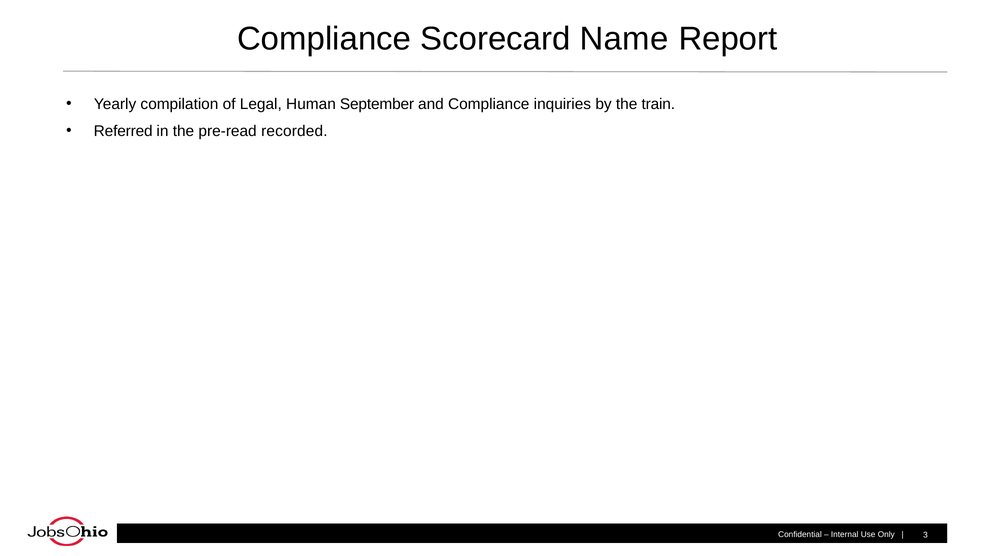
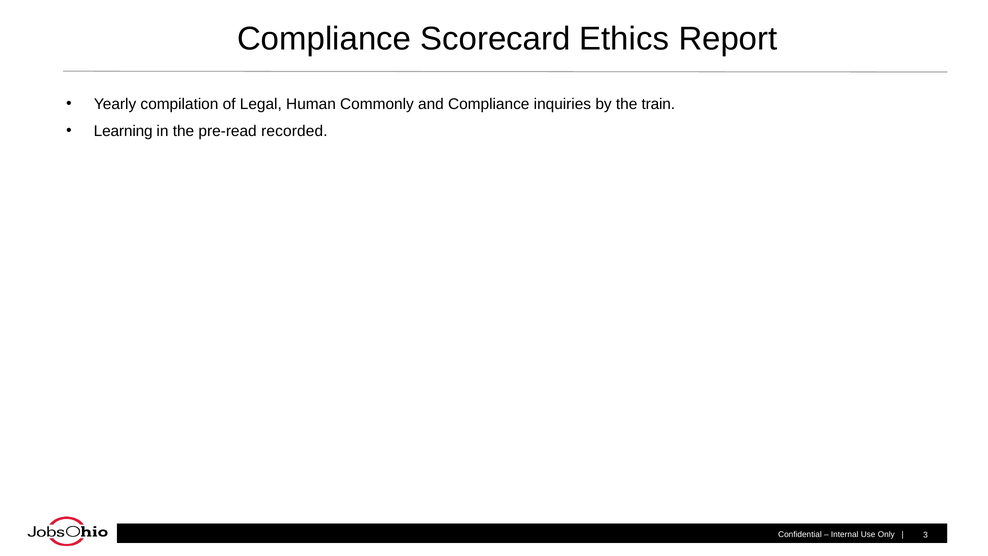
Name: Name -> Ethics
September: September -> Commonly
Referred: Referred -> Learning
